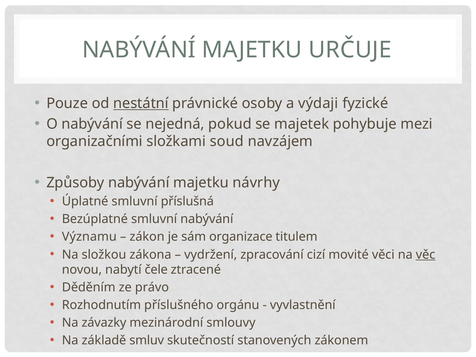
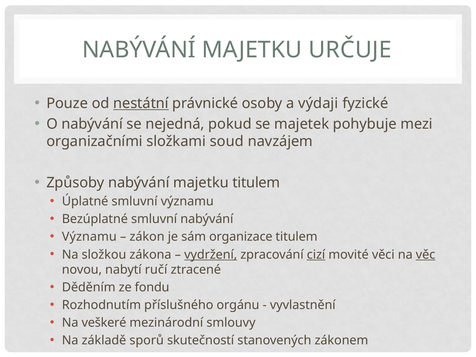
majetku návrhy: návrhy -> titulem
smluvní příslušná: příslušná -> významu
vydržení underline: none -> present
cizí underline: none -> present
čele: čele -> ručí
právo: právo -> fondu
závazky: závazky -> veškeré
smluv: smluv -> sporů
